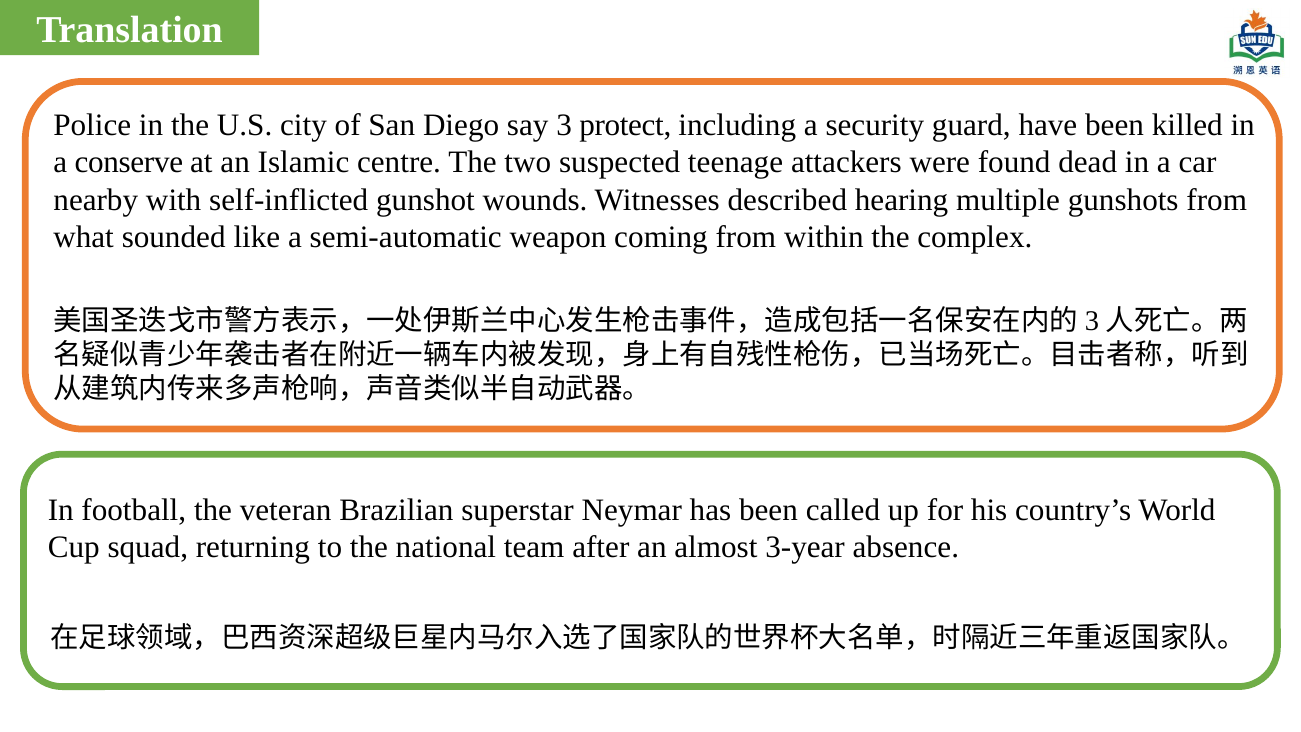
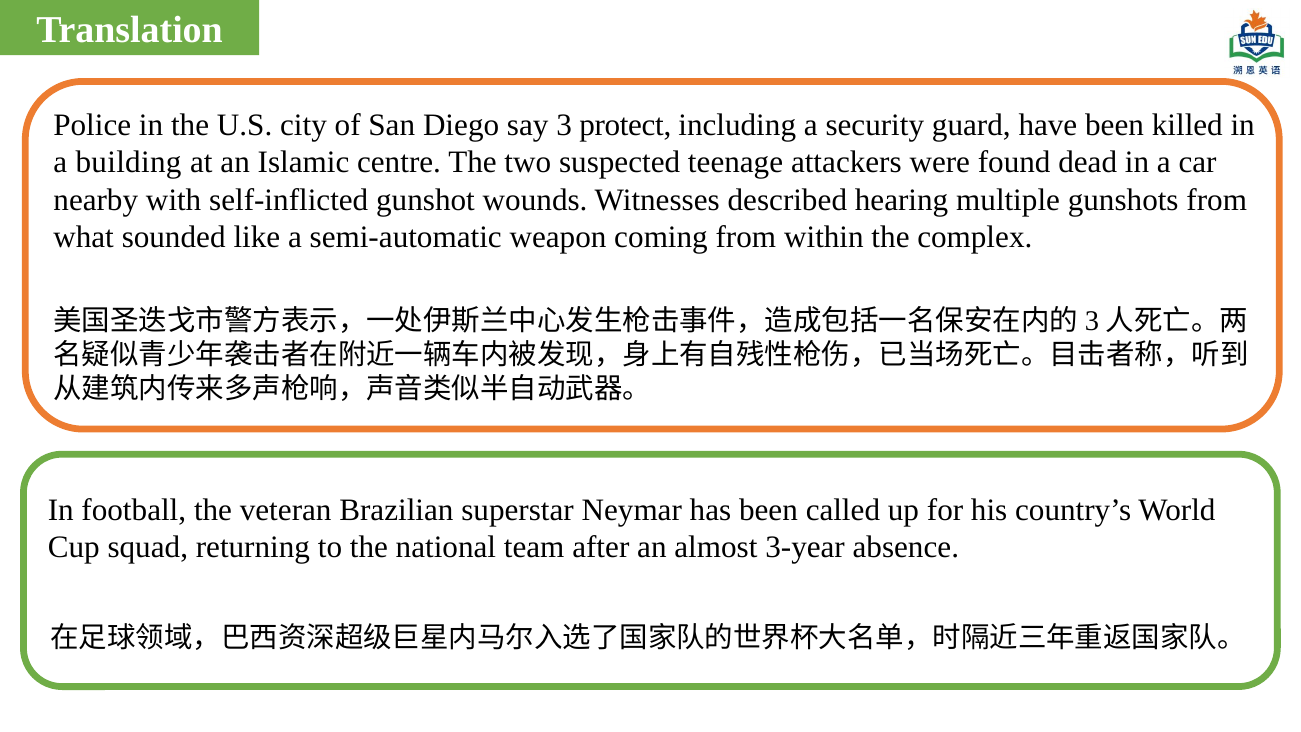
conserve: conserve -> building
